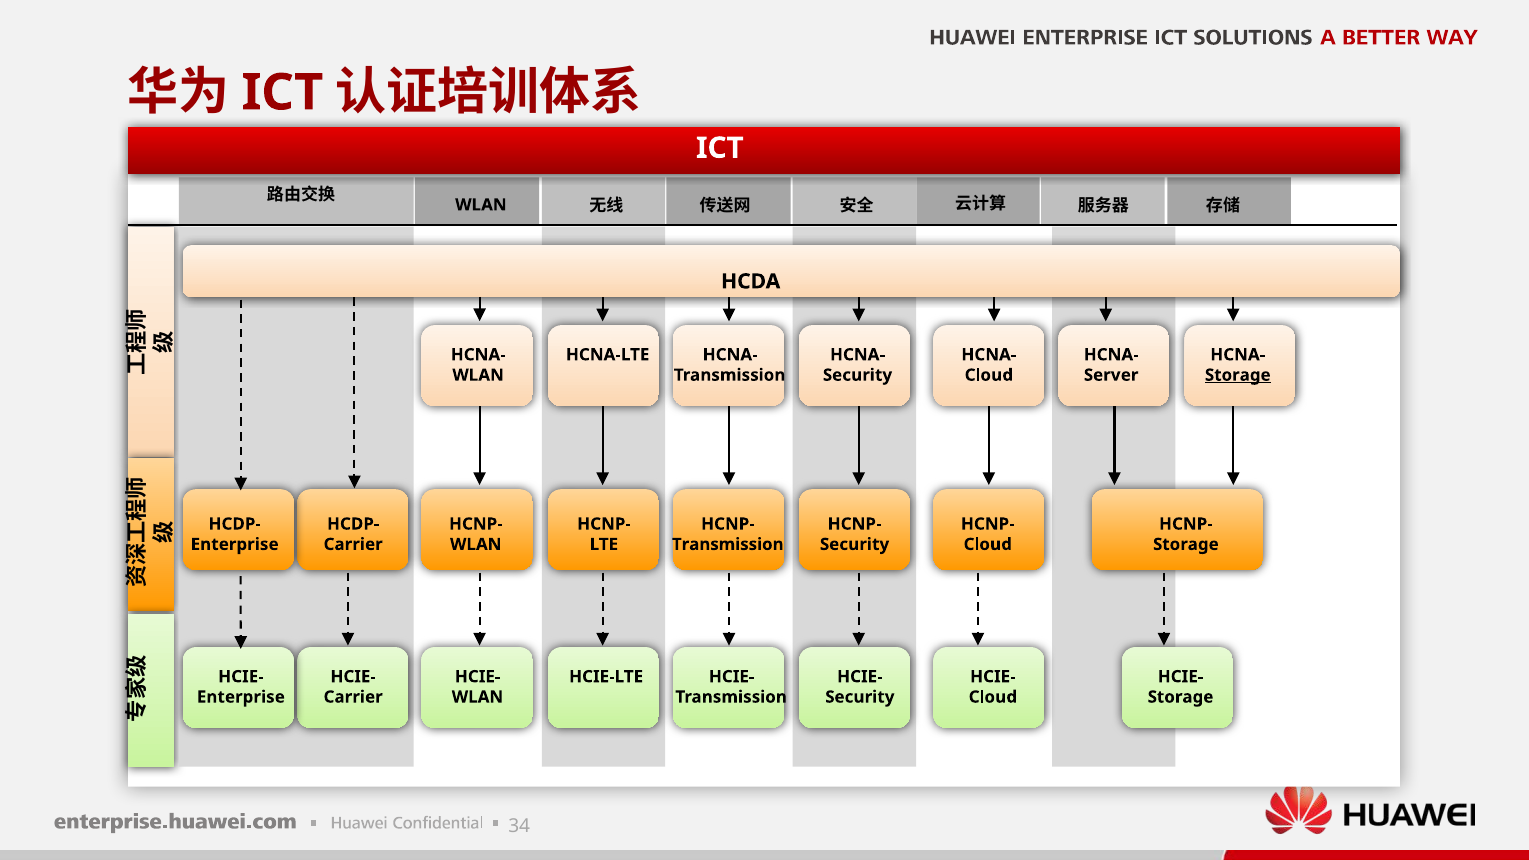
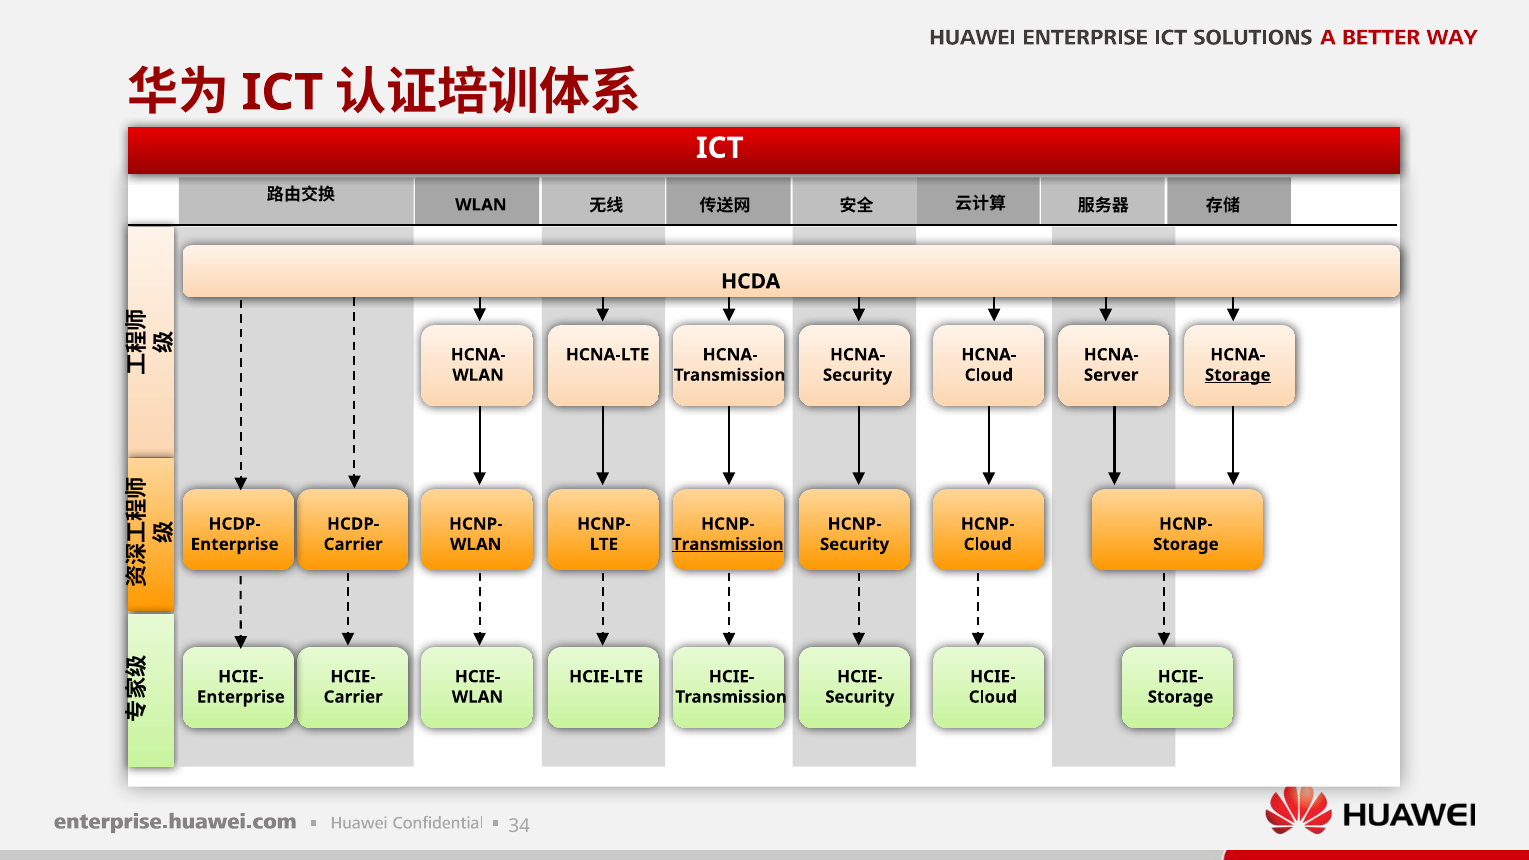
Transmission at (728, 544) underline: none -> present
